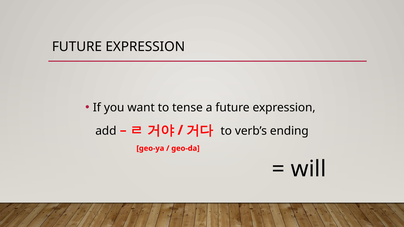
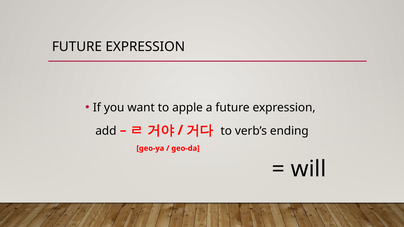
tense: tense -> apple
